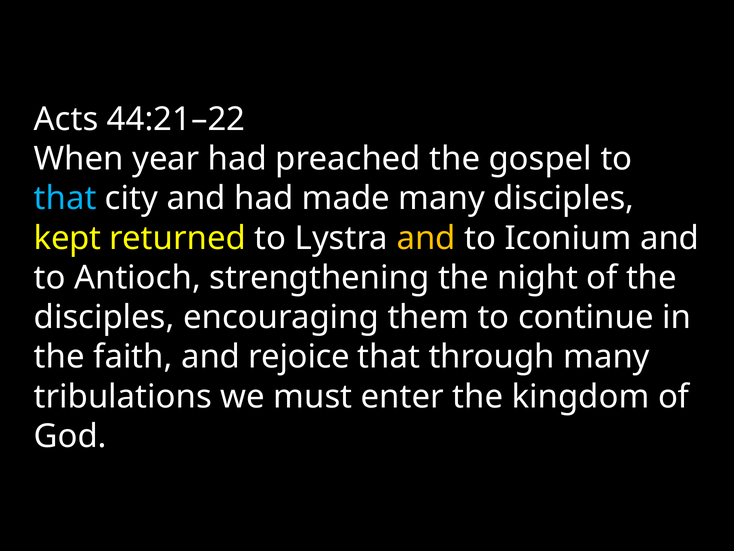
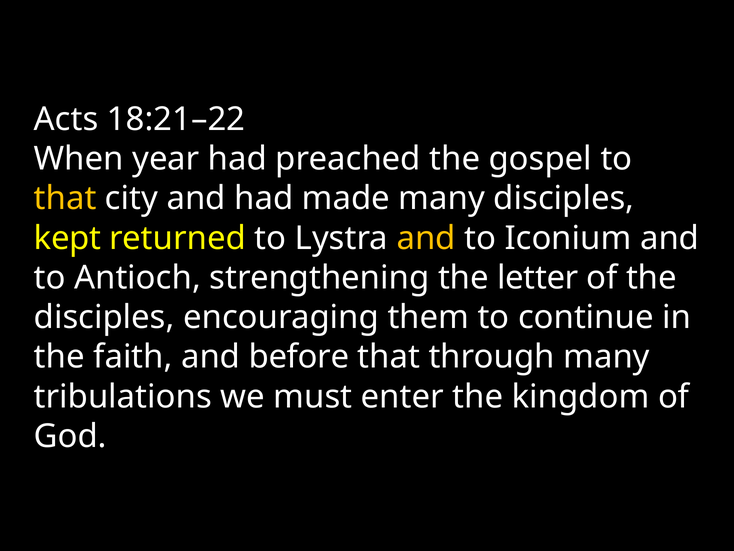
44:21–22: 44:21–22 -> 18:21–22
that at (65, 198) colour: light blue -> yellow
night: night -> letter
rejoice: rejoice -> before
